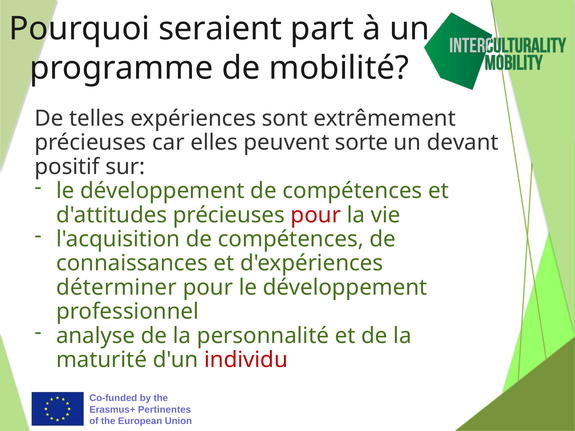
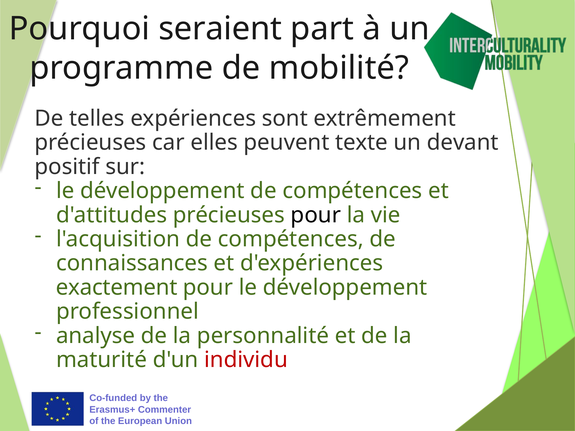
sorte: sorte -> texte
pour at (316, 215) colour: red -> black
déterminer: déterminer -> exactement
Pertinentes: Pertinentes -> Commenter
